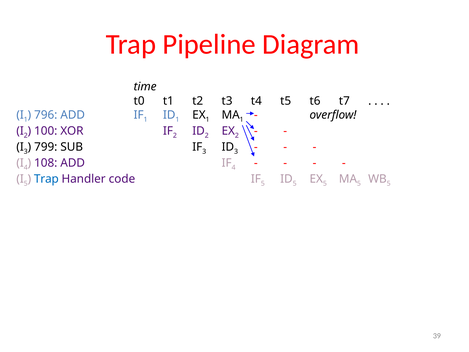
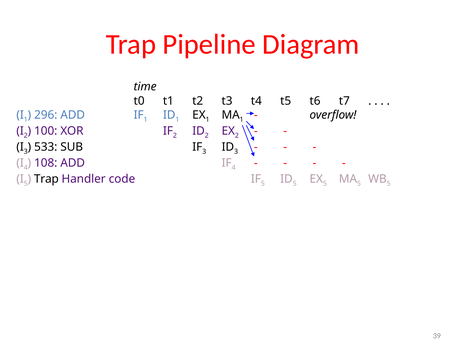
796: 796 -> 296
799: 799 -> 533
Trap at (46, 179) colour: blue -> black
